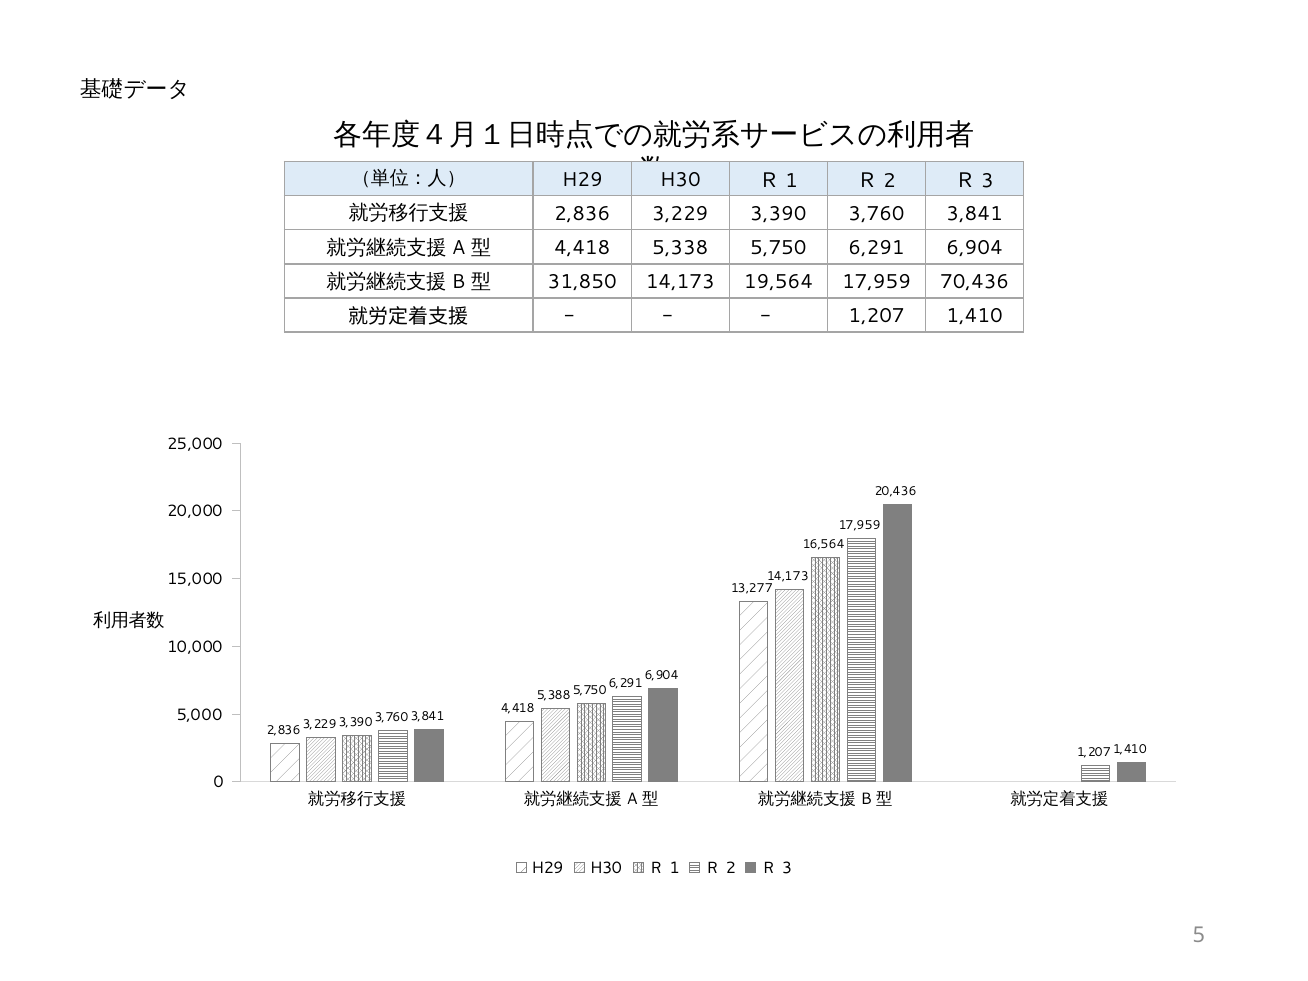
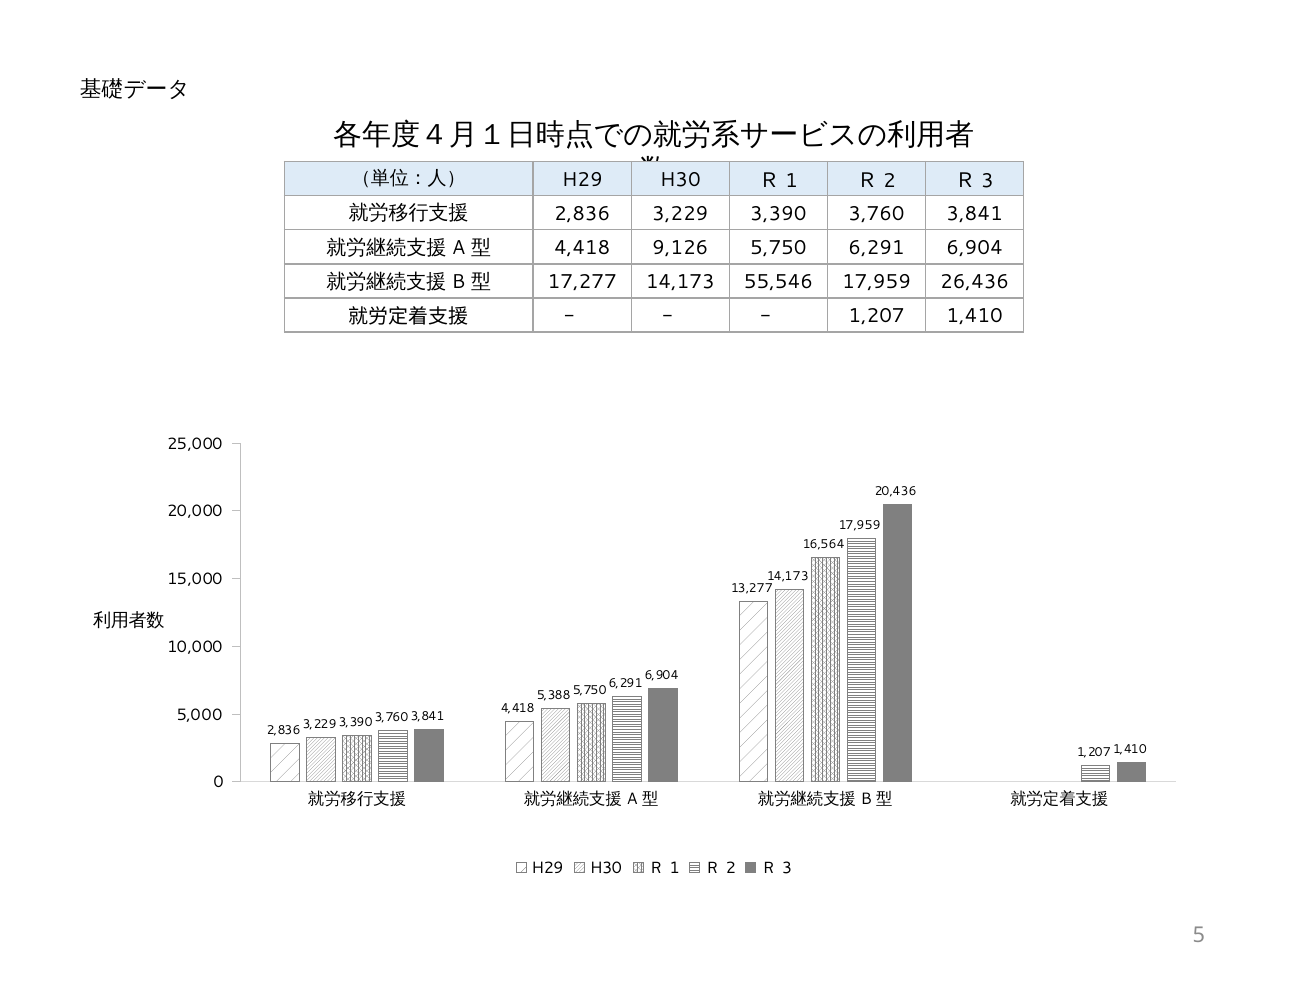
5,338: 5,338 -> 9,126
31,850: 31,850 -> 17,277
19,564: 19,564 -> 55,546
70,436: 70,436 -> 26,436
